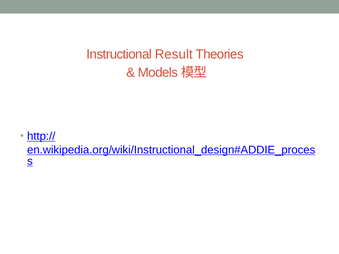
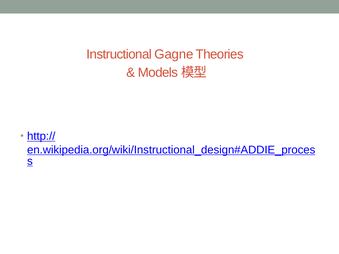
Result: Result -> Gagne
